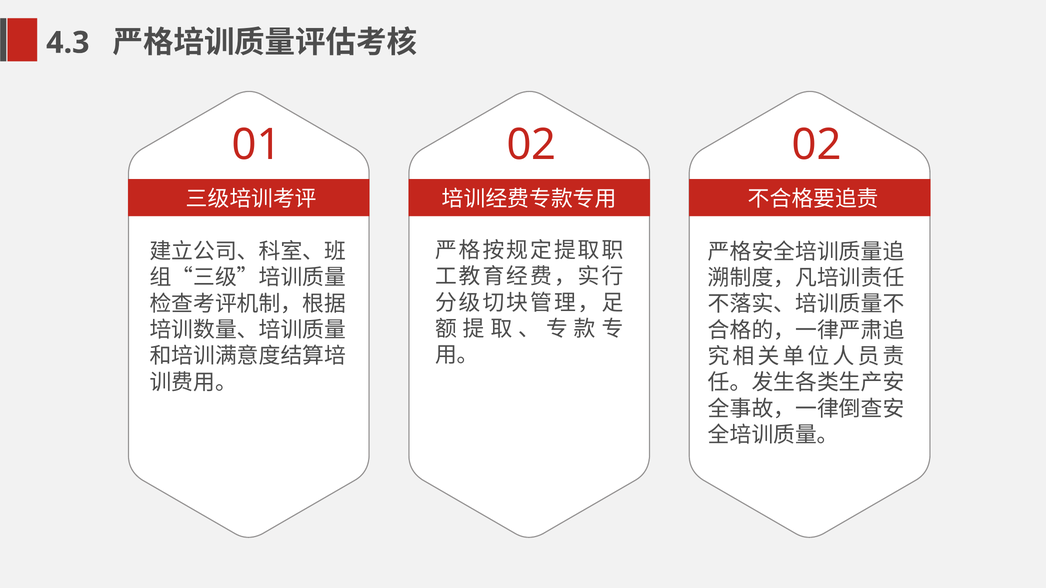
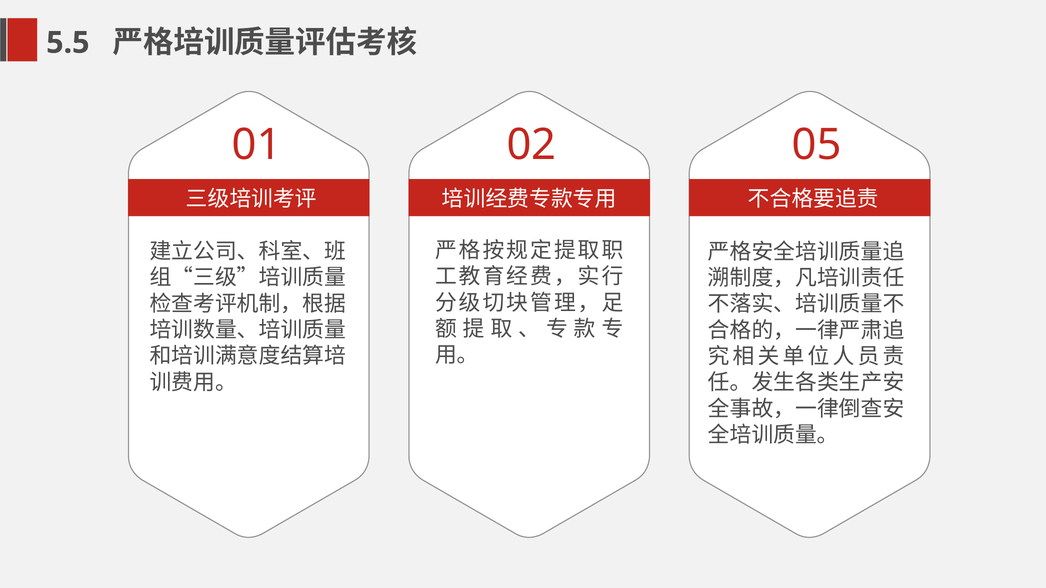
4.3: 4.3 -> 5.5
02 02: 02 -> 05
